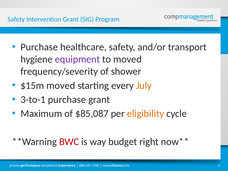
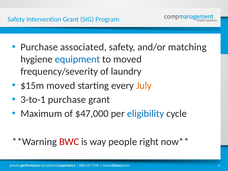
healthcare: healthcare -> associated
transport: transport -> matching
equipment colour: purple -> blue
shower: shower -> laundry
$85,087: $85,087 -> $47,000
eligibility colour: orange -> blue
budget: budget -> people
